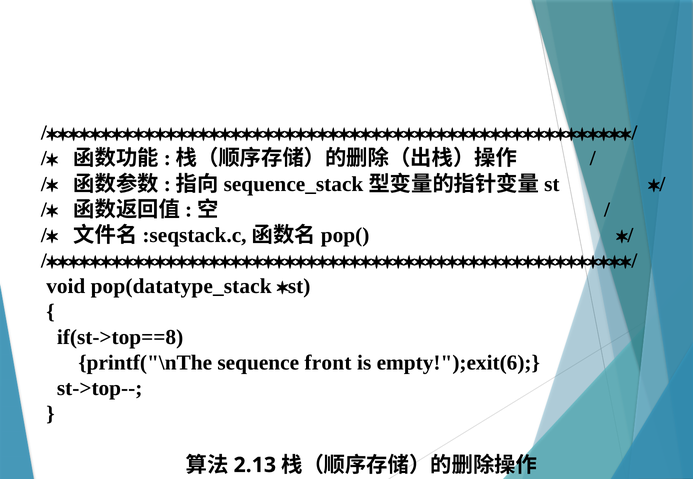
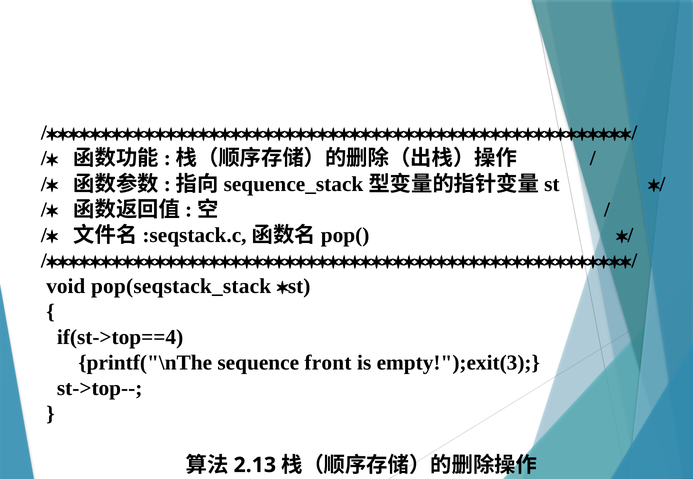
pop(datatype_stack: pop(datatype_stack -> pop(seqstack_stack
if(st->top==8: if(st->top==8 -> if(st->top==4
empty!");exit(6: empty!");exit(6 -> empty!");exit(3
